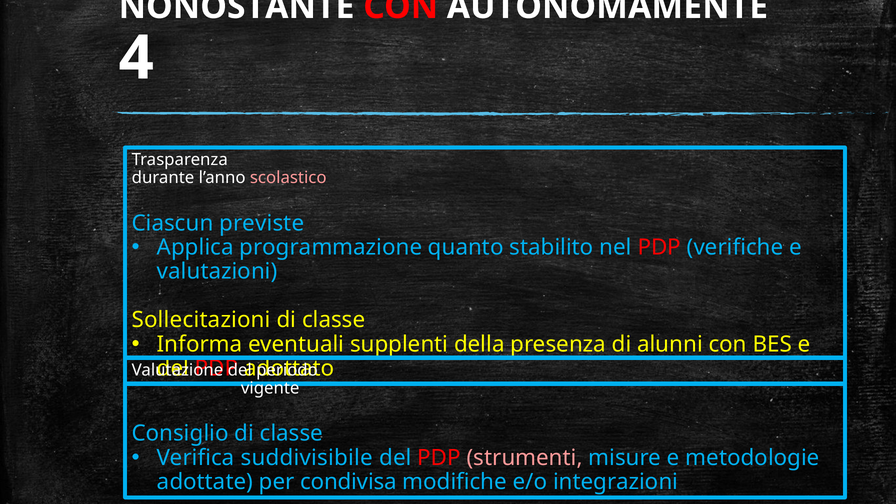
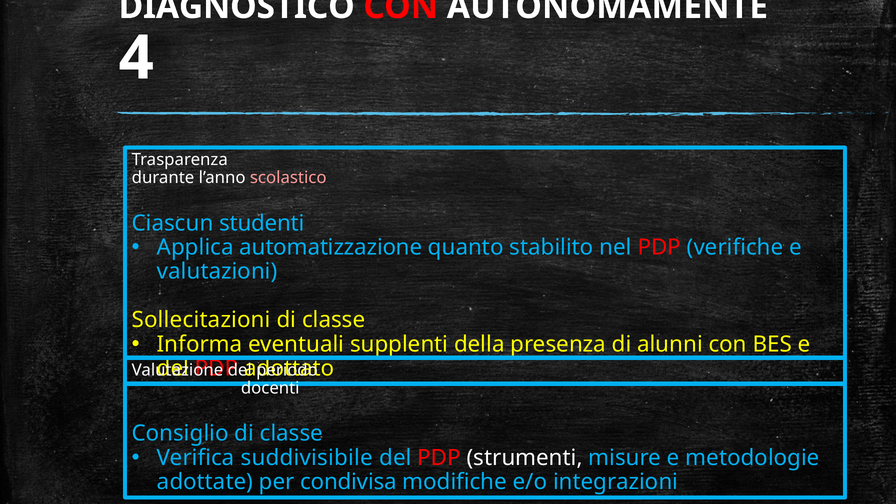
NONOSTANTE: NONOSTANTE -> DIAGNOSTICO
previste: previste -> studenti
programmazione: programmazione -> automatizzazione
vigente: vigente -> docenti
strumenti colour: pink -> white
